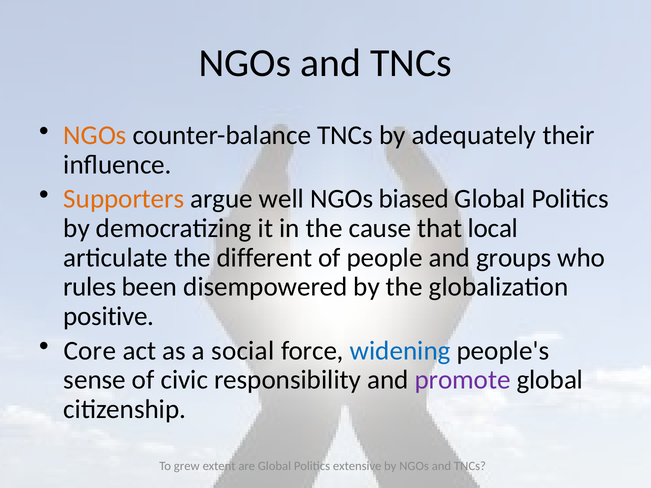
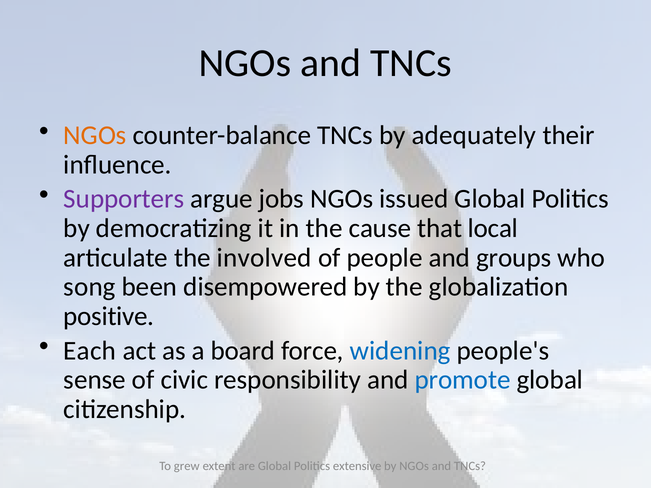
Supporters colour: orange -> purple
well: well -> jobs
biased: biased -> issued
different: different -> involved
rules: rules -> song
Core: Core -> Each
social: social -> board
promote colour: purple -> blue
